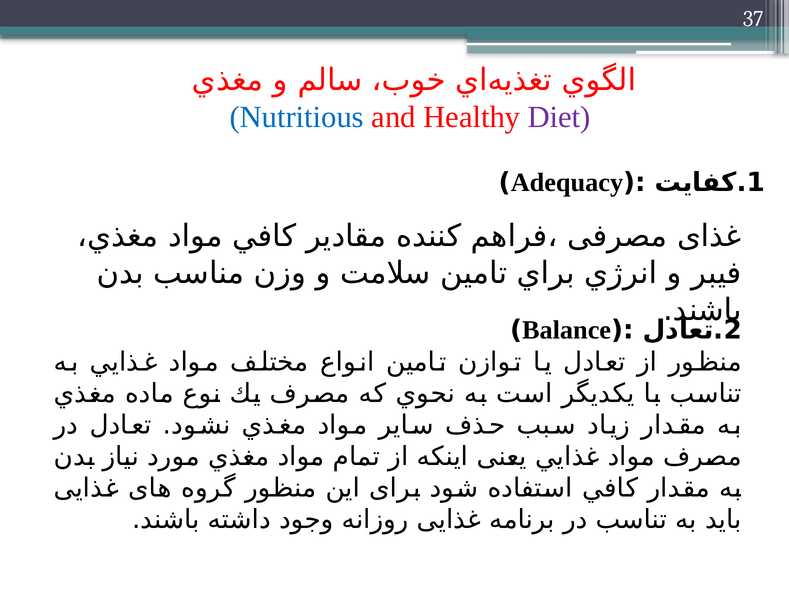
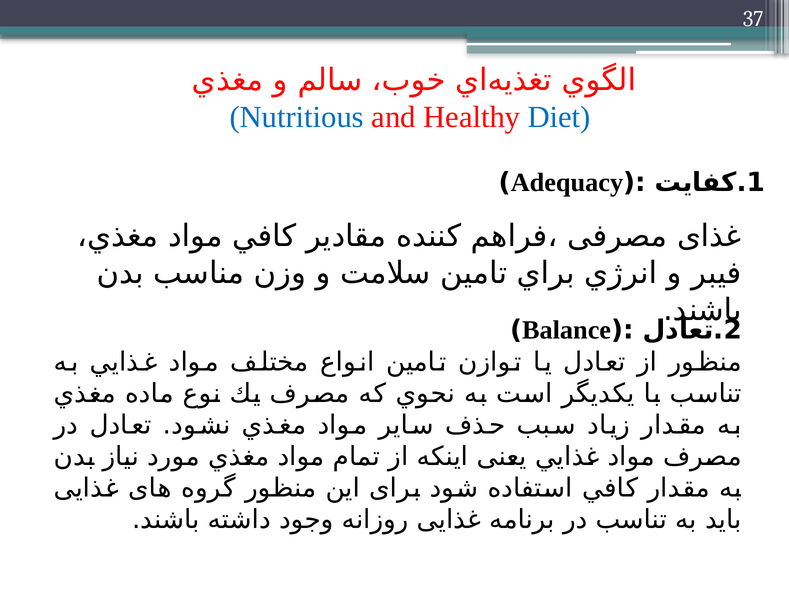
Diet colour: purple -> blue
